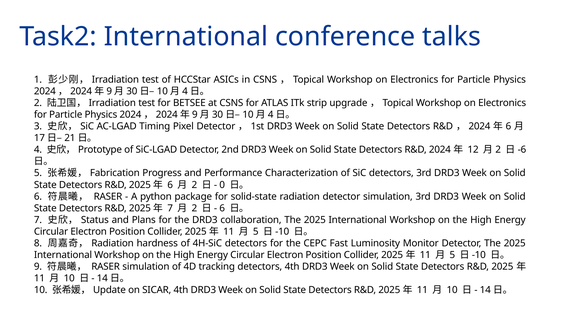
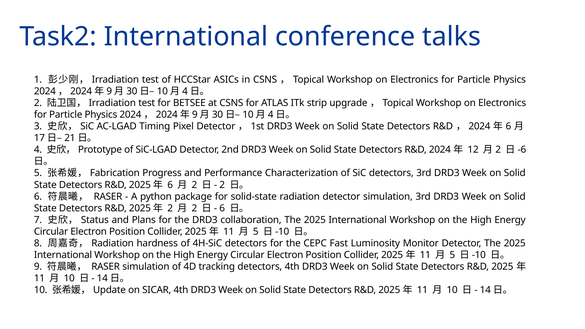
0 at (222, 185): 0 -> 2
7 at (170, 208): 7 -> 2
